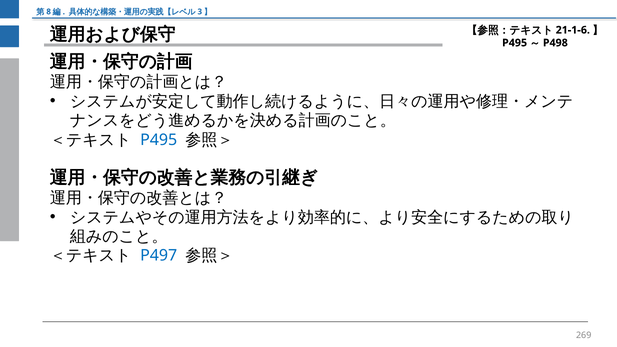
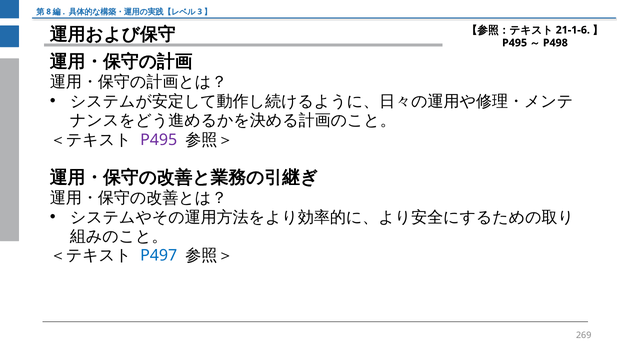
P495 at (159, 140) colour: blue -> purple
